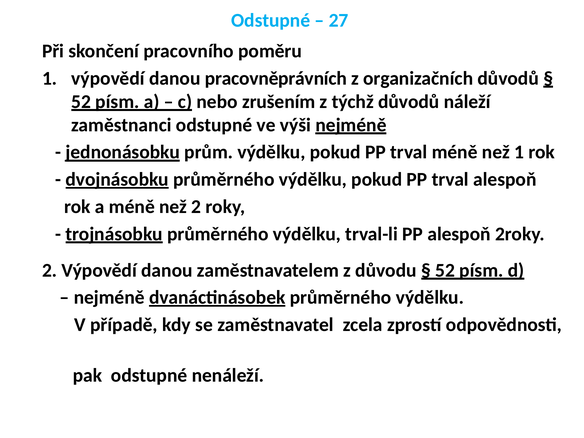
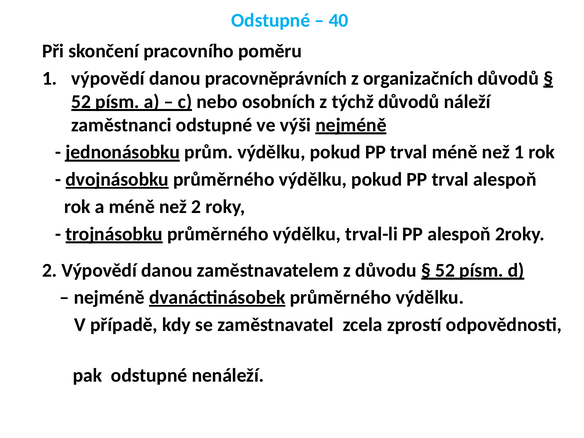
27: 27 -> 40
zrušením: zrušením -> osobních
